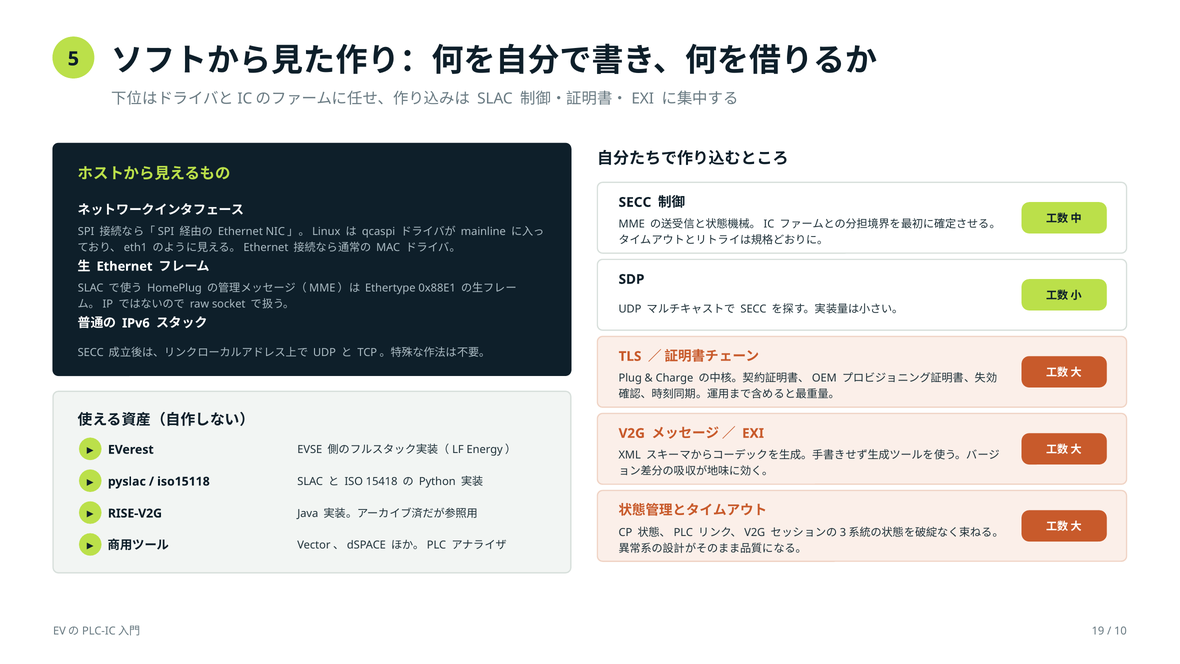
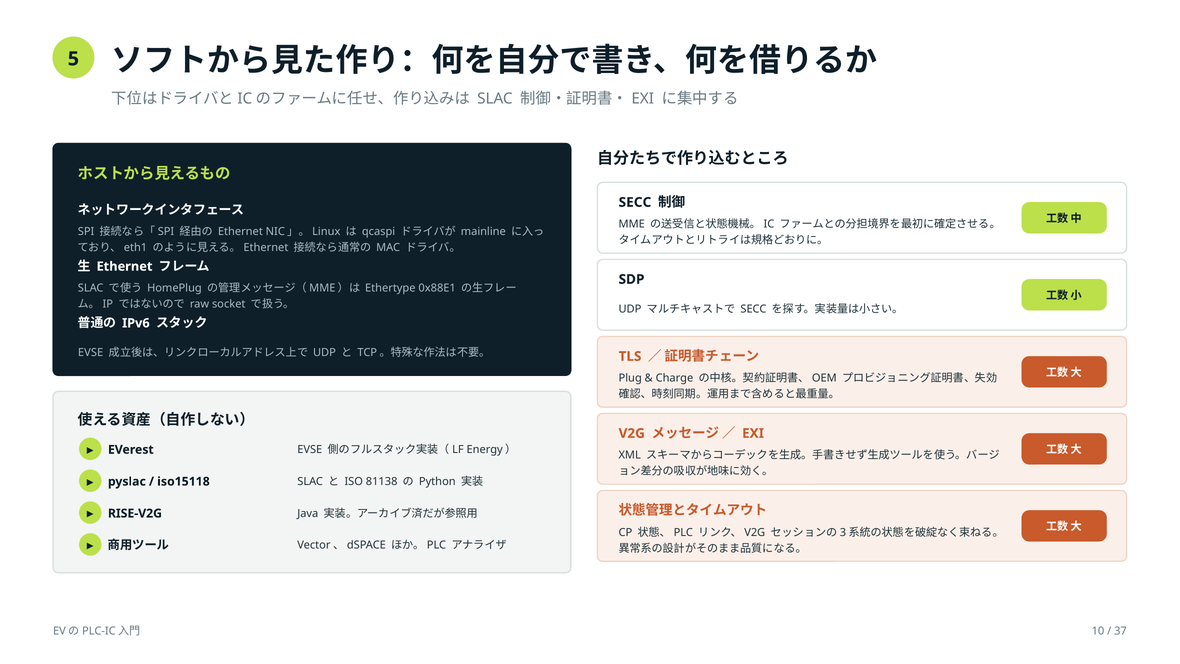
SECC at (91, 353): SECC -> EVSE
15418: 15418 -> 81138
19: 19 -> 10
10: 10 -> 37
